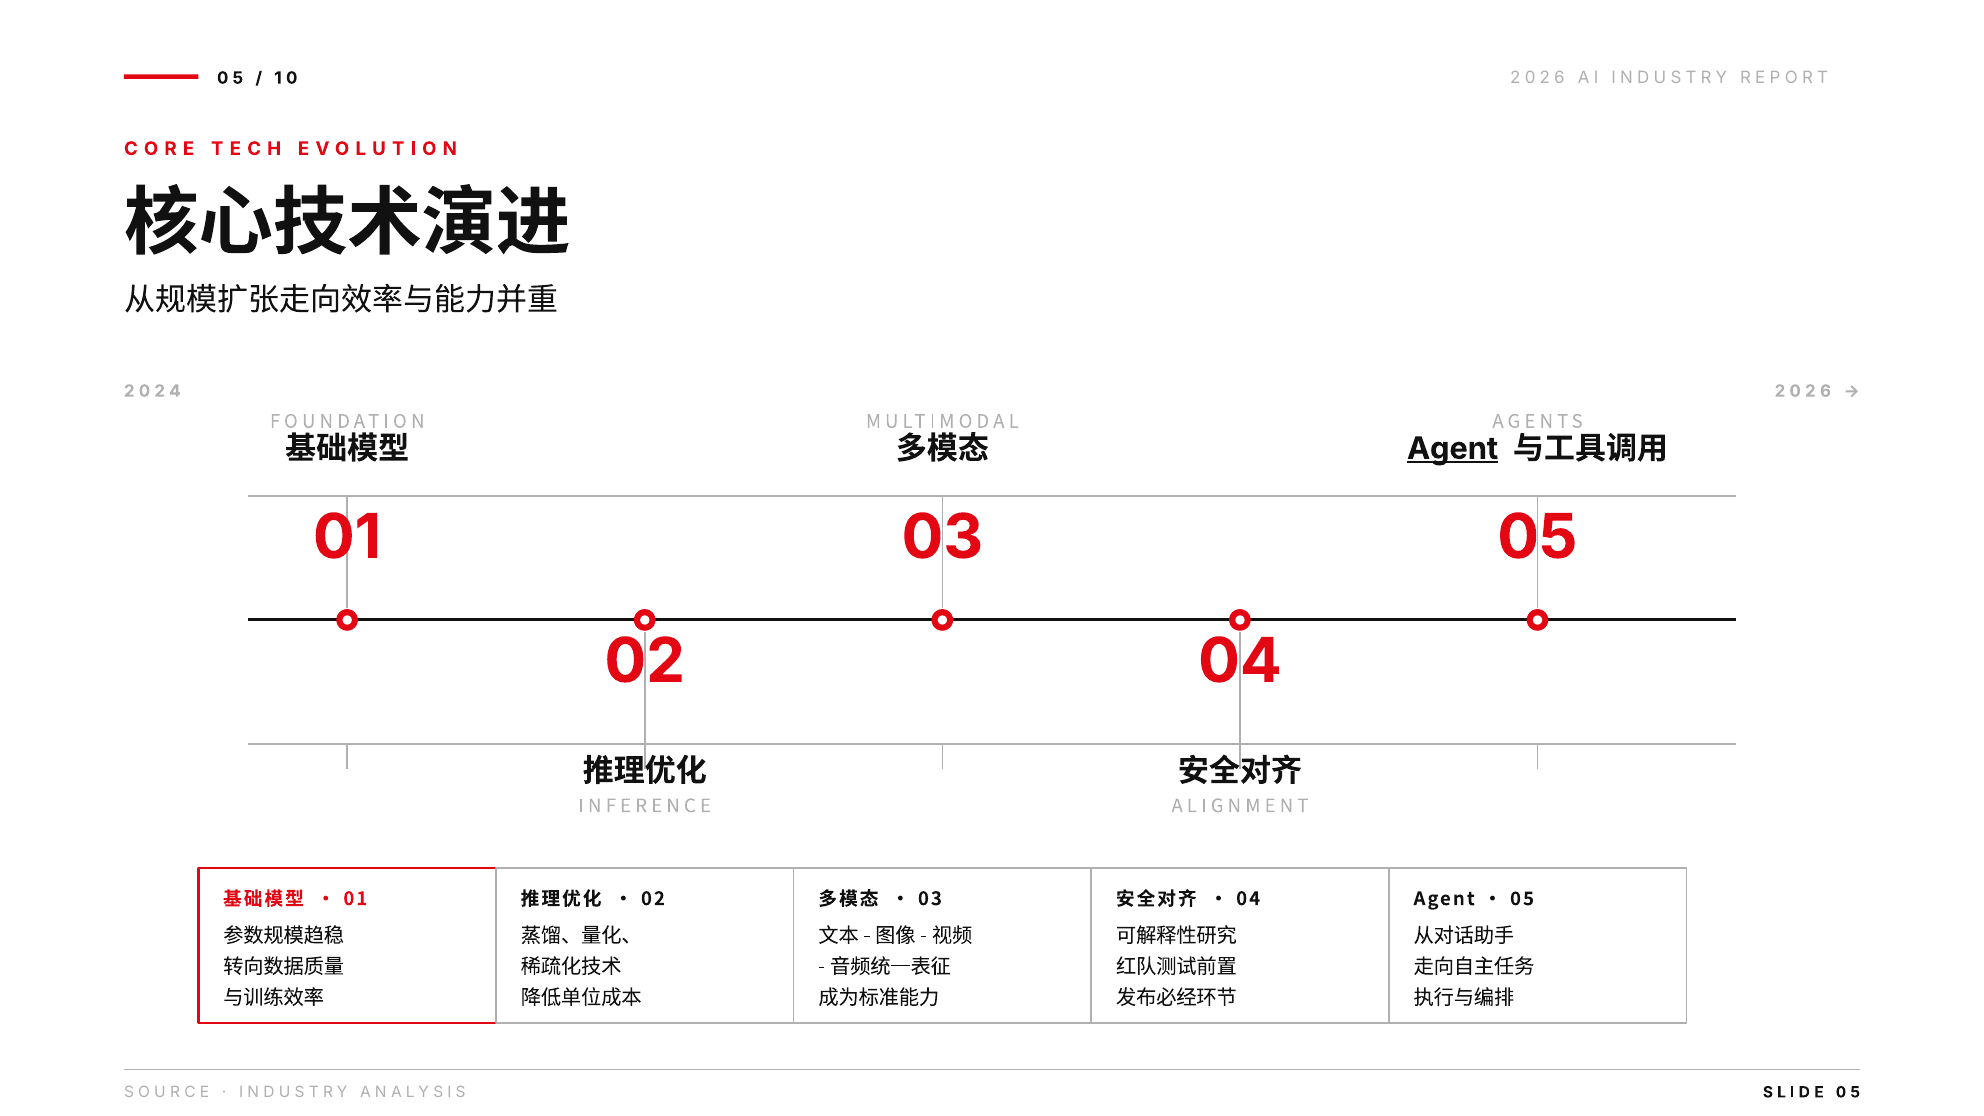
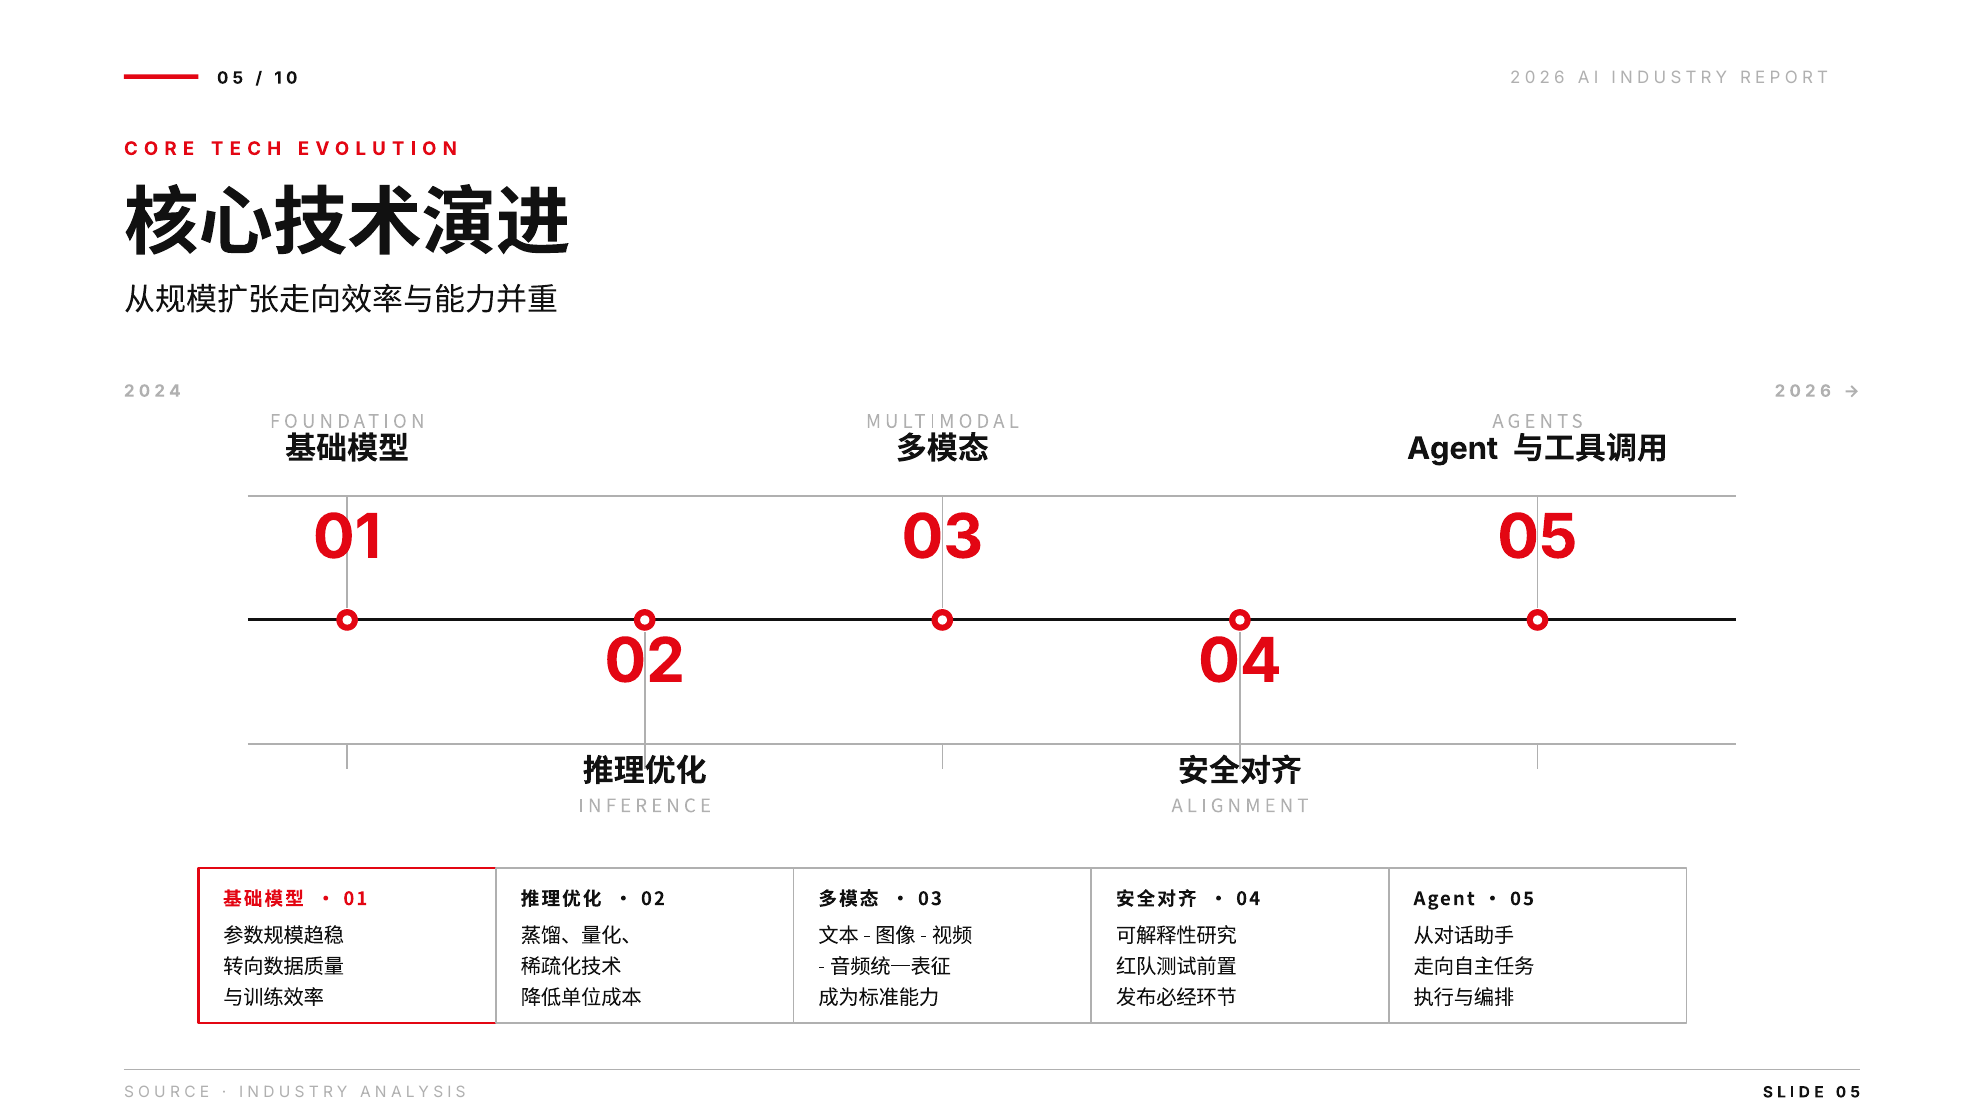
Agent at (1453, 449) underline: present -> none
